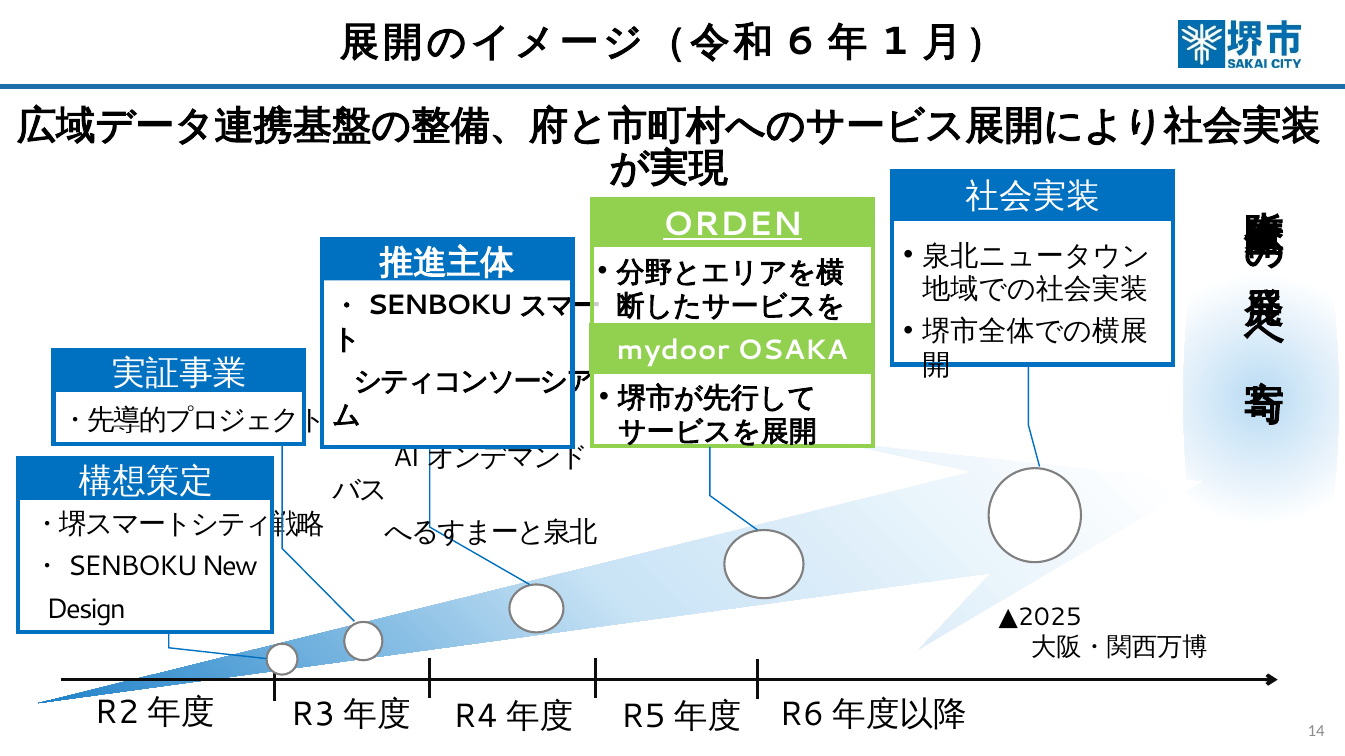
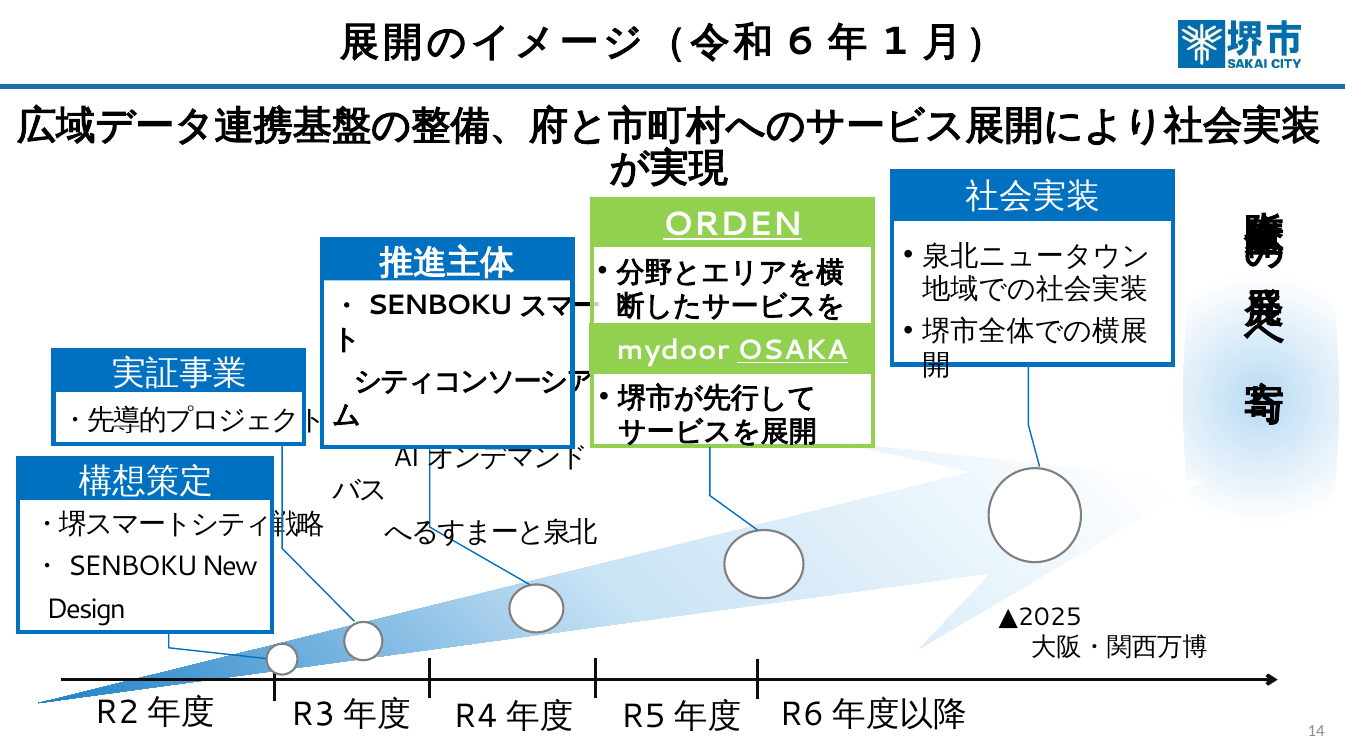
OSAKA underline: none -> present
